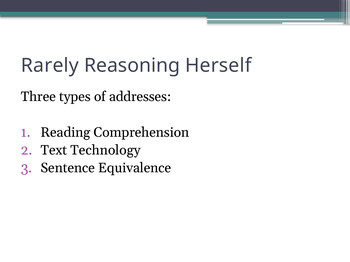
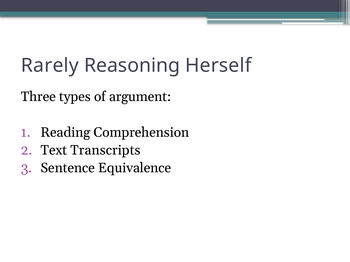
addresses: addresses -> argument
Technology: Technology -> Transcripts
